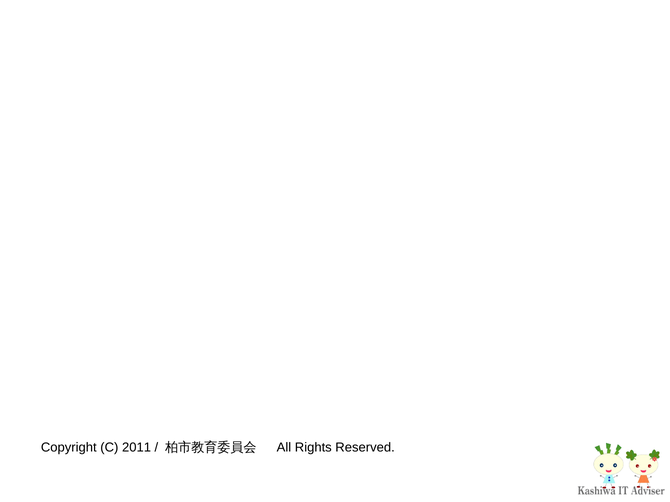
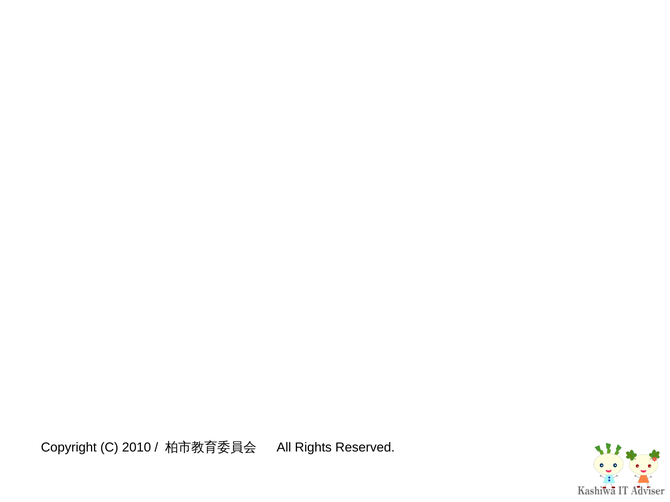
2011: 2011 -> 2010
